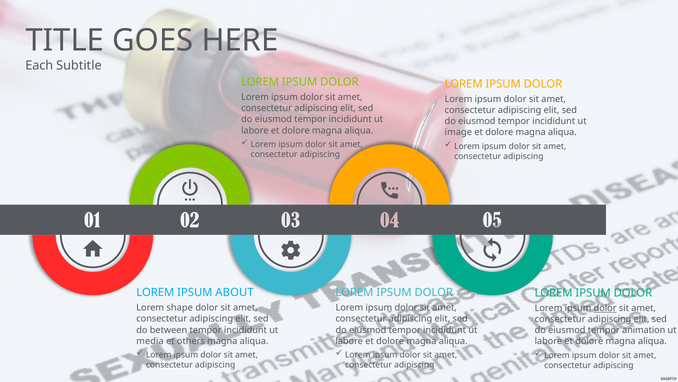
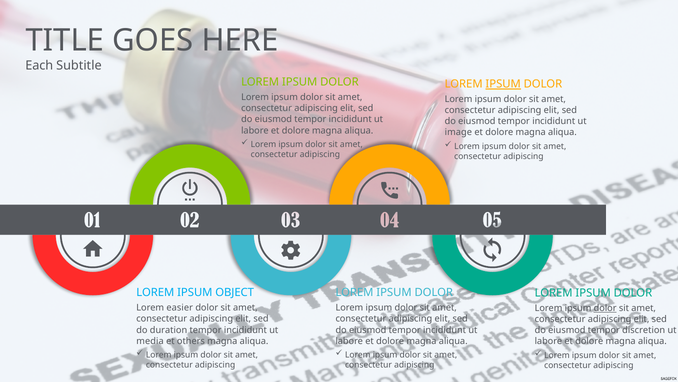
IPSUM at (503, 84) underline: none -> present
ABOUT: ABOUT -> OBJECT
shape: shape -> easier
between: between -> duration
animation: animation -> discretion
